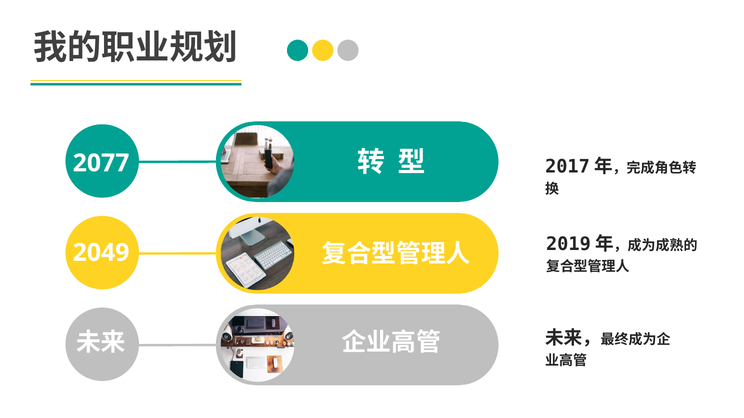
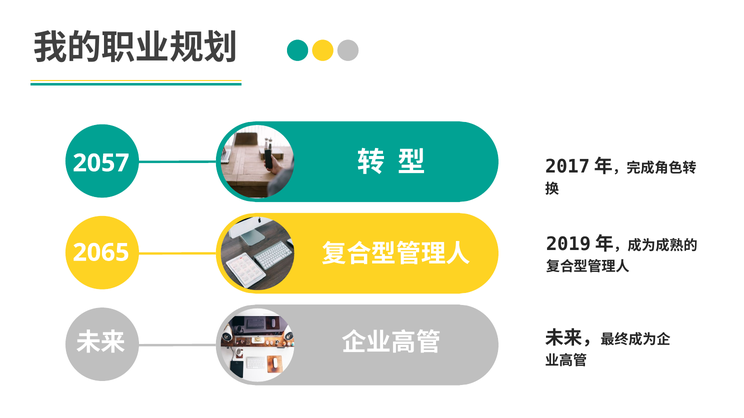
2077: 2077 -> 2057
2049: 2049 -> 2065
